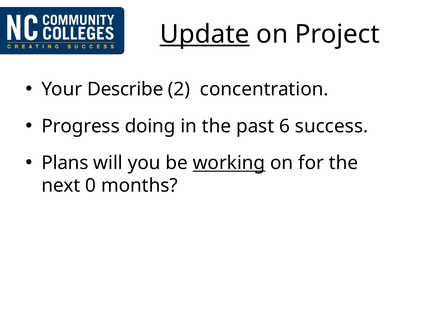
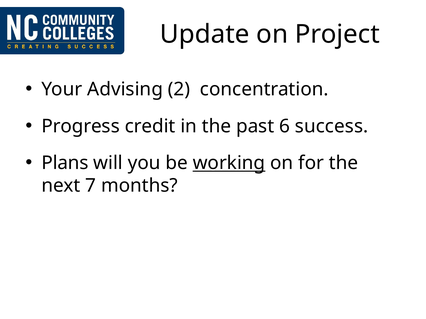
Update underline: present -> none
Describe: Describe -> Advising
doing: doing -> credit
0: 0 -> 7
